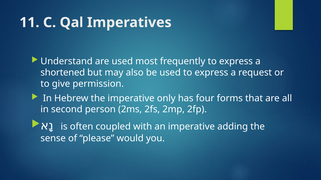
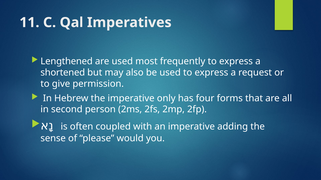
Understand: Understand -> Lengthened
